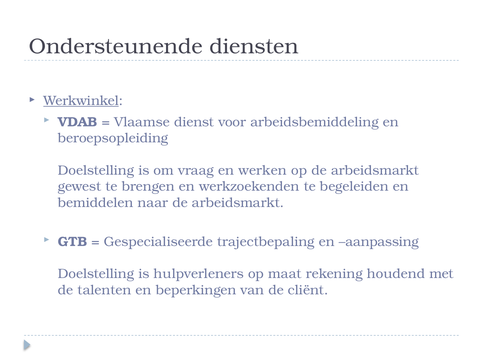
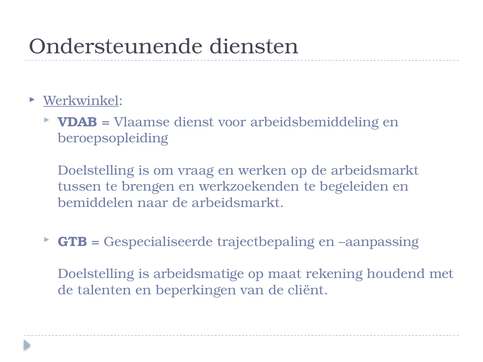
gewest: gewest -> tussen
hulpverleners: hulpverleners -> arbeidsmatige
